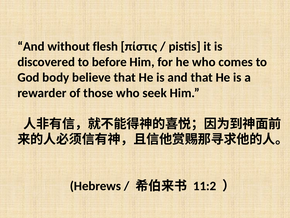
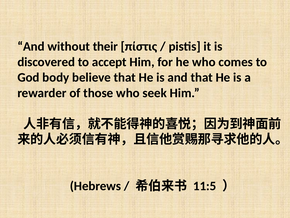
flesh: flesh -> their
before: before -> accept
11:2: 11:2 -> 11:5
